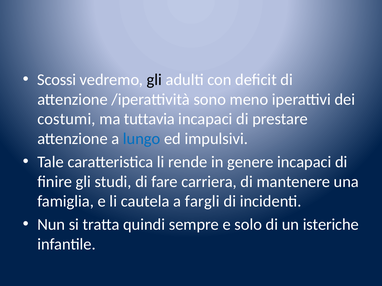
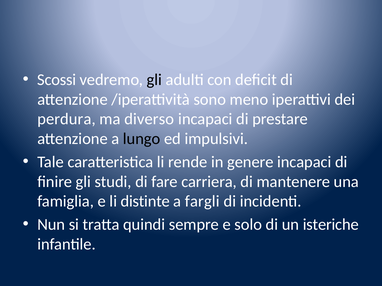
costumi: costumi -> perdura
tuttavia: tuttavia -> diverso
lungo colour: blue -> black
cautela: cautela -> distinte
